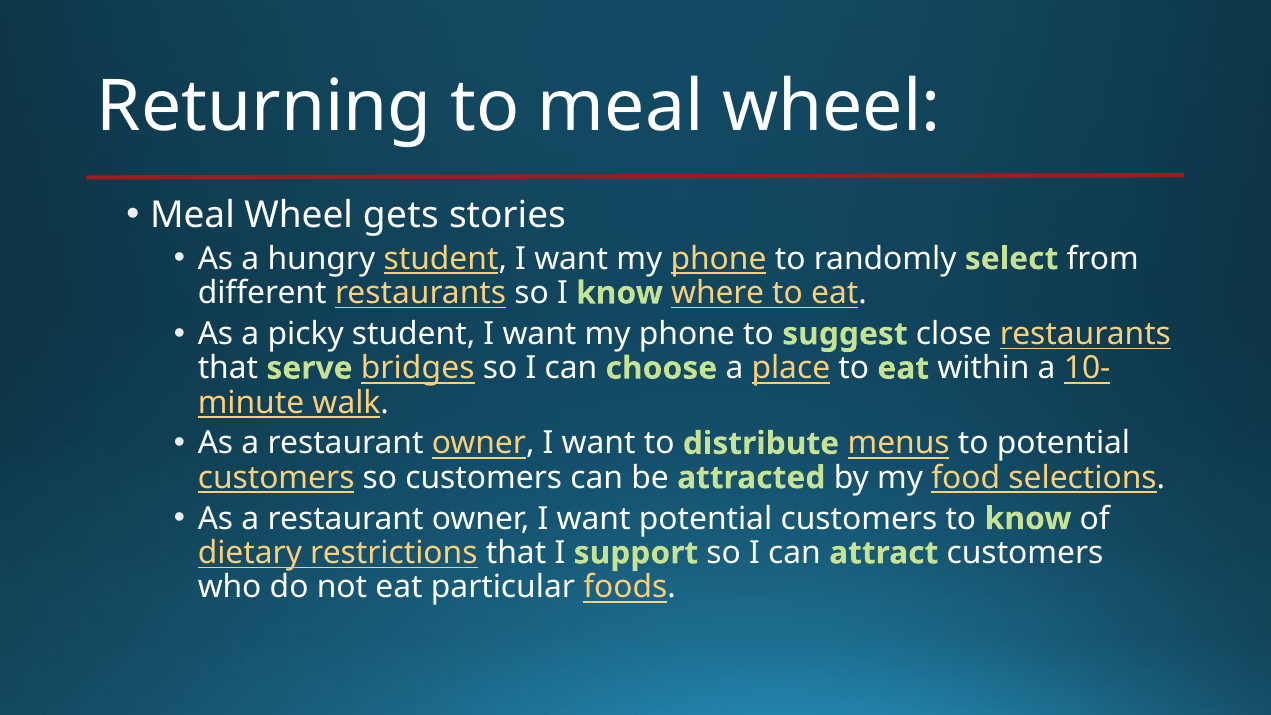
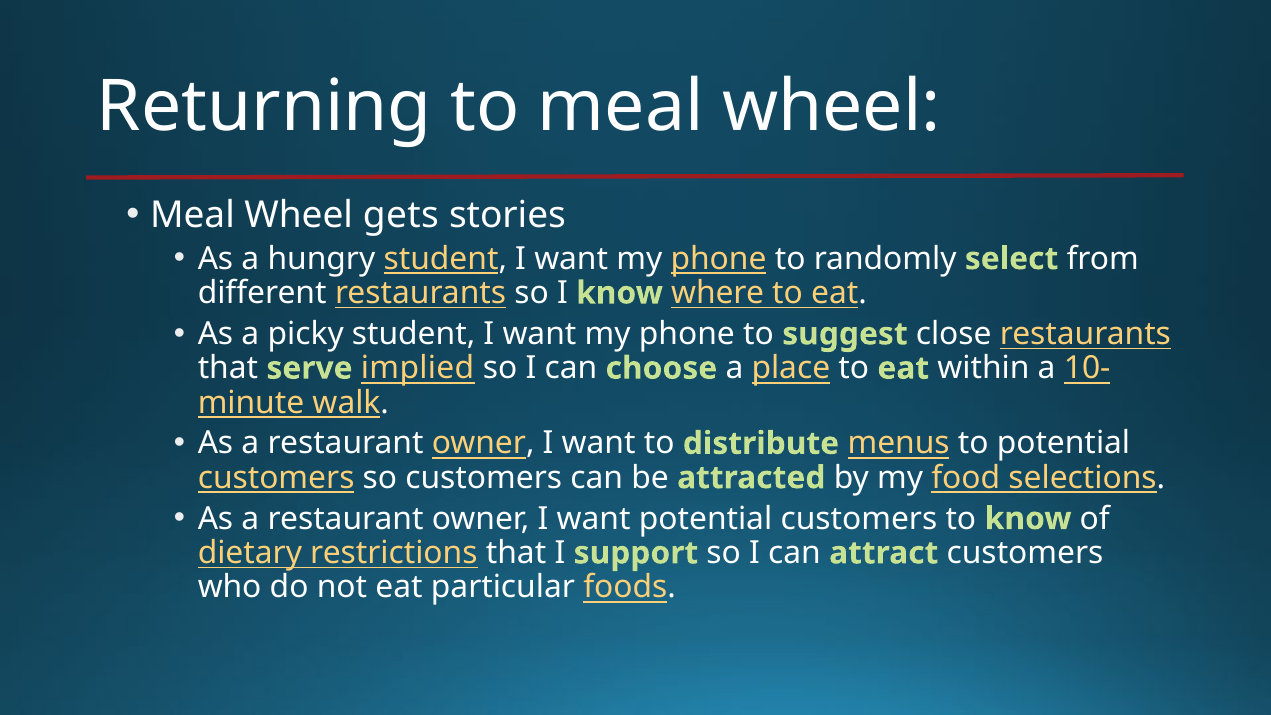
bridges: bridges -> implied
